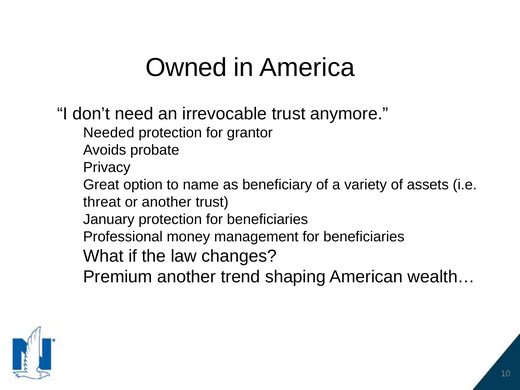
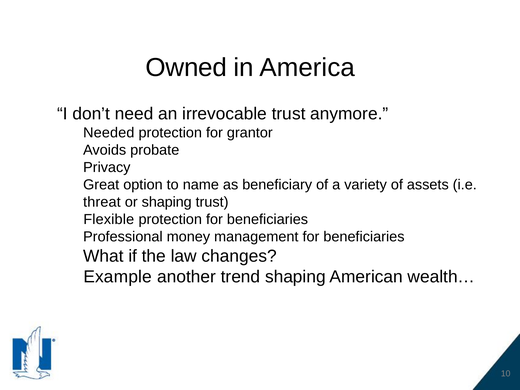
or another: another -> shaping
January: January -> Flexible
Premium: Premium -> Example
